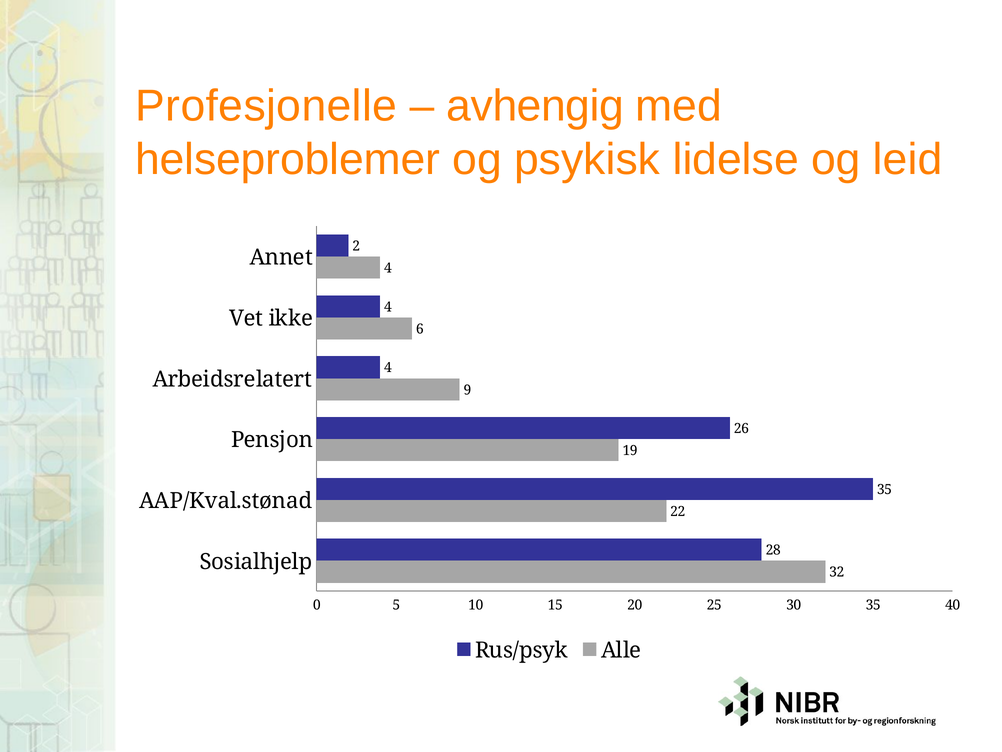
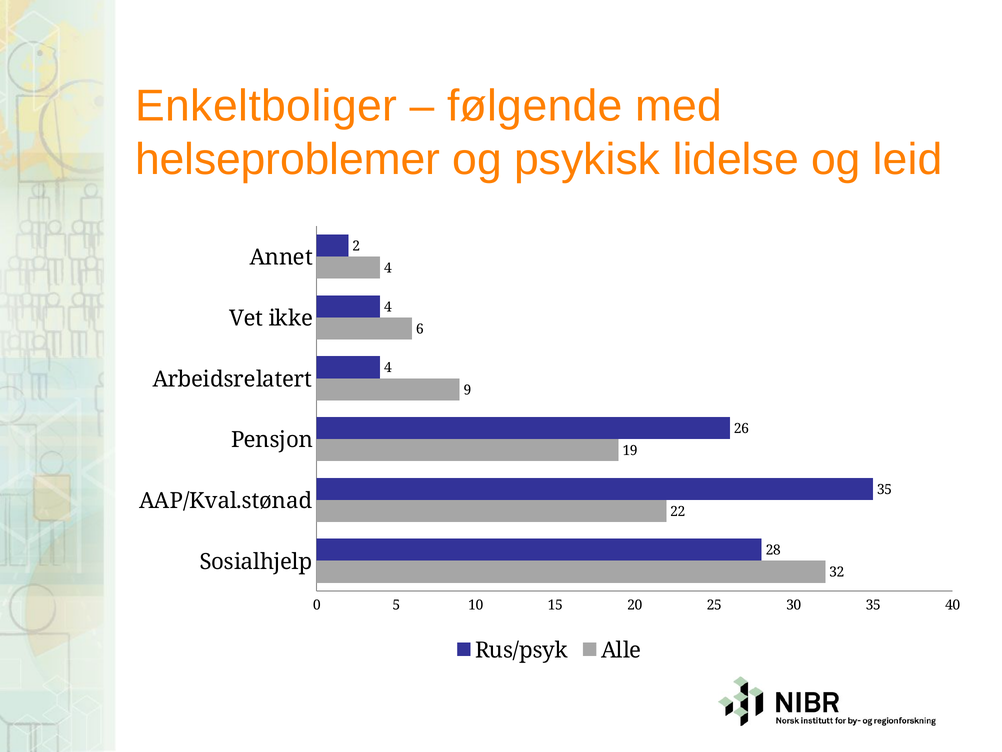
Profesjonelle: Profesjonelle -> Enkeltboliger
avhengig: avhengig -> følgende
